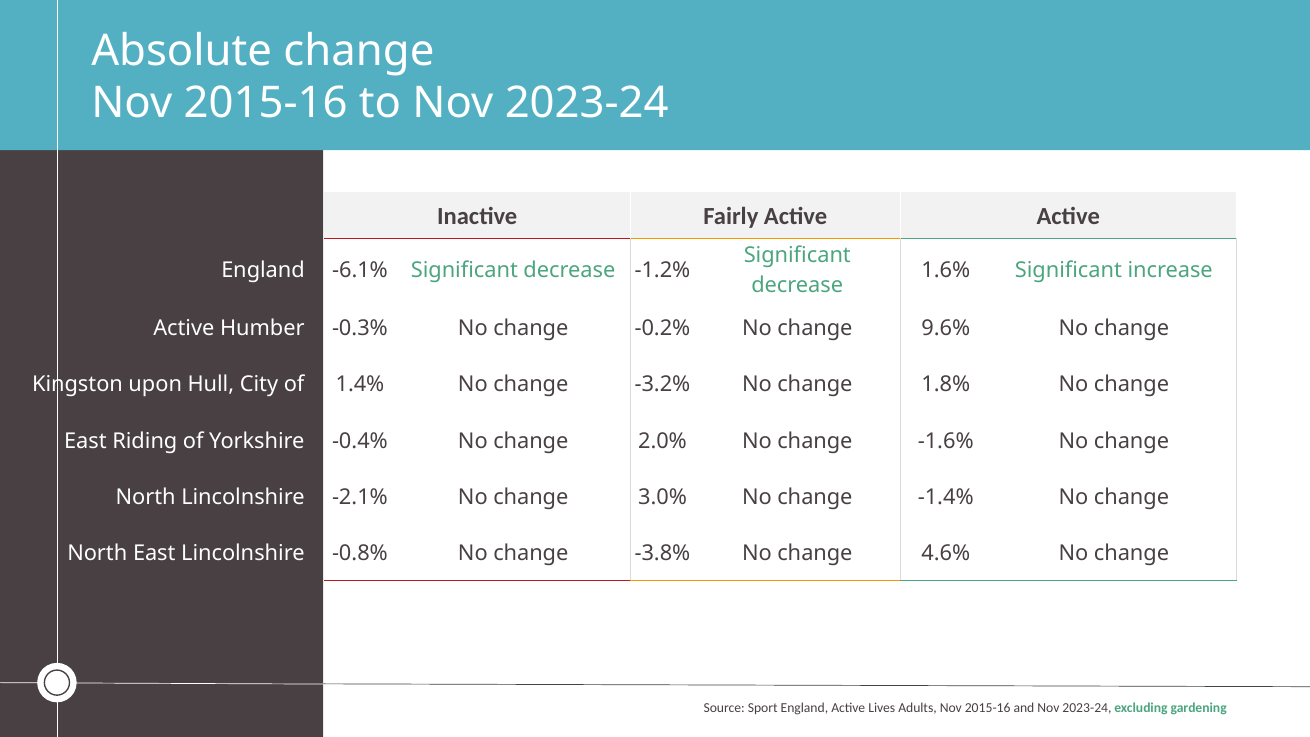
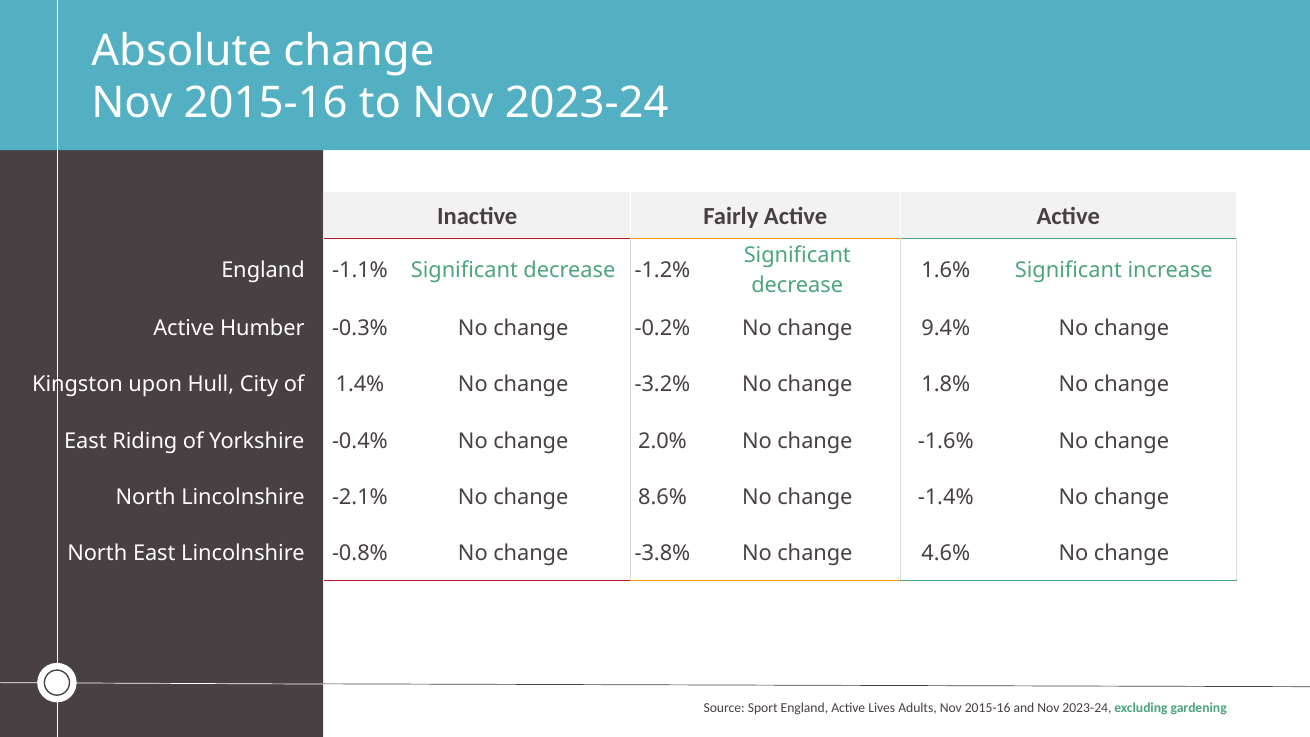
-6.1%: -6.1% -> -1.1%
9.6%: 9.6% -> 9.4%
3.0%: 3.0% -> 8.6%
